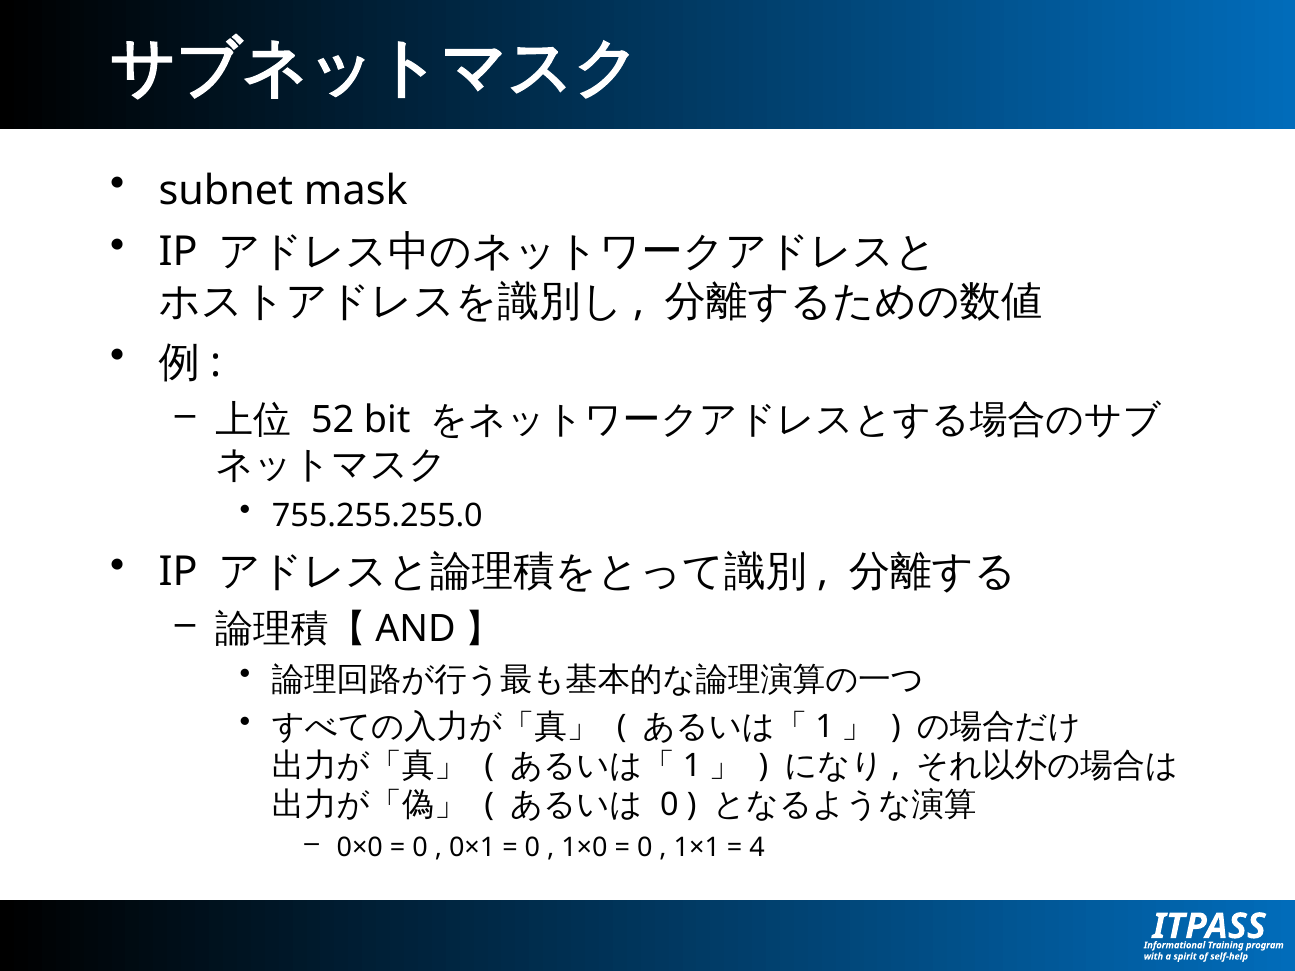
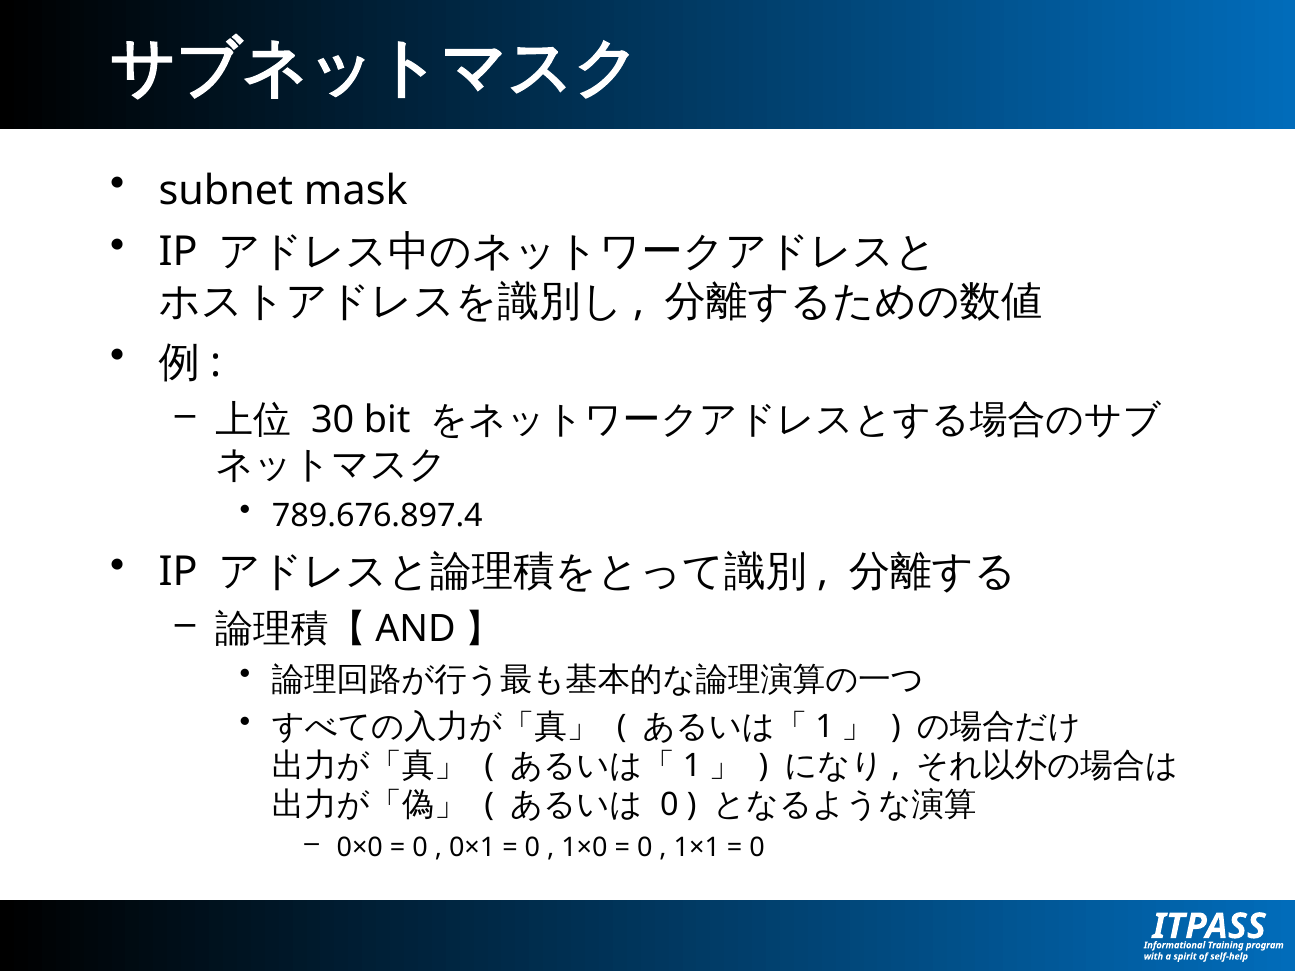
52: 52 -> 30
755.255.255.0: 755.255.255.0 -> 789.676.897.4
4 at (757, 847): 4 -> 0
